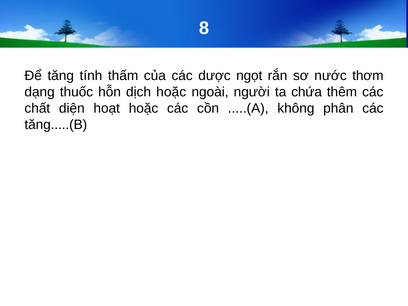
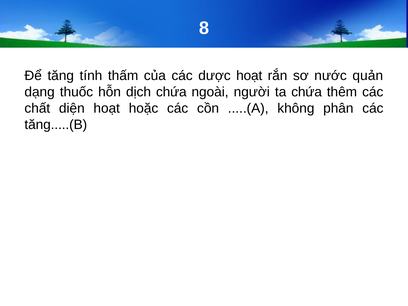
dược ngọt: ngọt -> hoạt
thơm: thơm -> quản
dịch hoặc: hoặc -> chứa
